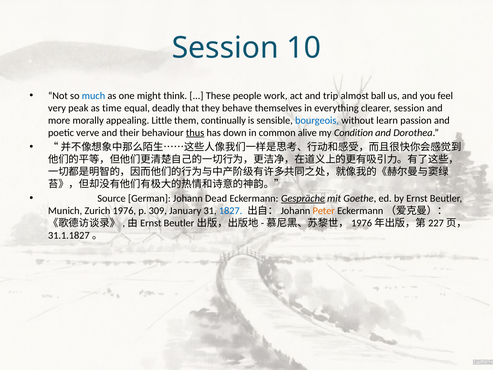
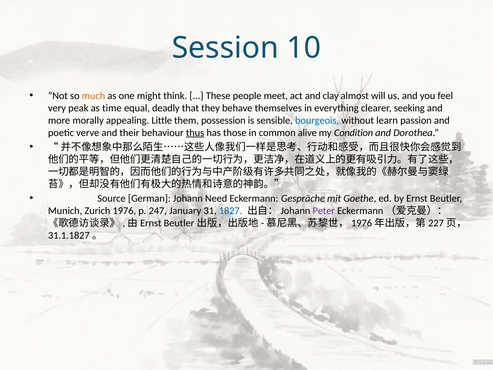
much colour: blue -> orange
work: work -> meet
trip: trip -> clay
ball: ball -> will
clearer session: session -> seeking
continually: continually -> possession
down: down -> those
Dead: Dead -> Need
Gespräche underline: present -> none
309: 309 -> 247
Peter colour: orange -> purple
